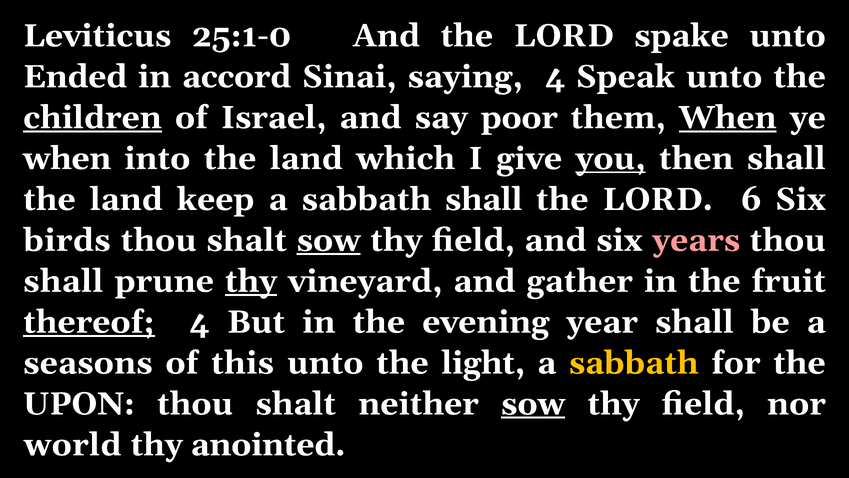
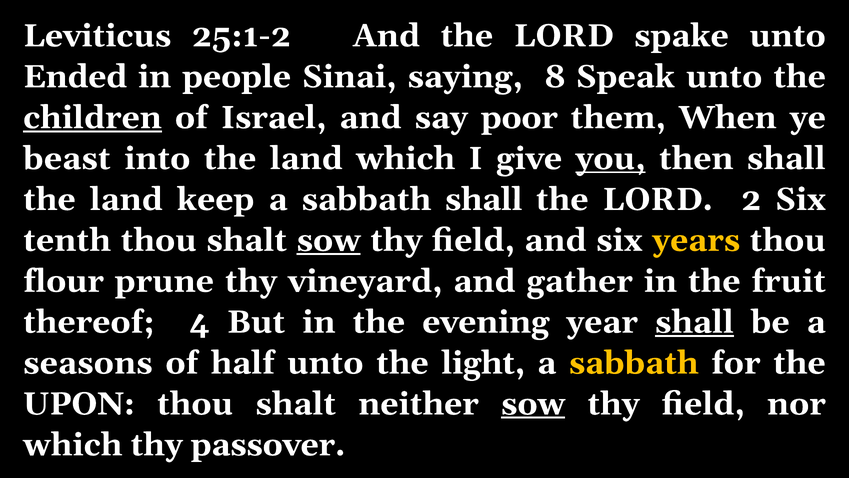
25:1-0: 25:1-0 -> 25:1-2
accord: accord -> people
saying 4: 4 -> 8
When at (728, 118) underline: present -> none
when at (67, 158): when -> beast
6: 6 -> 2
birds: birds -> tenth
years colour: pink -> yellow
shall at (63, 281): shall -> flour
thy at (251, 281) underline: present -> none
thereof underline: present -> none
shall at (694, 322) underline: none -> present
this: this -> half
world at (73, 444): world -> which
anointed: anointed -> passover
